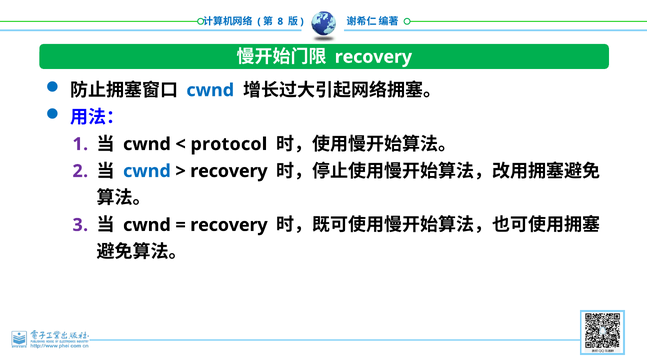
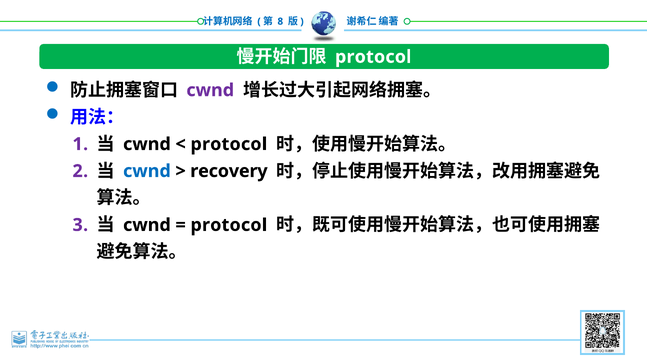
recovery at (373, 57): recovery -> protocol
cwnd at (210, 90) colour: blue -> purple
recovery at (229, 225): recovery -> protocol
